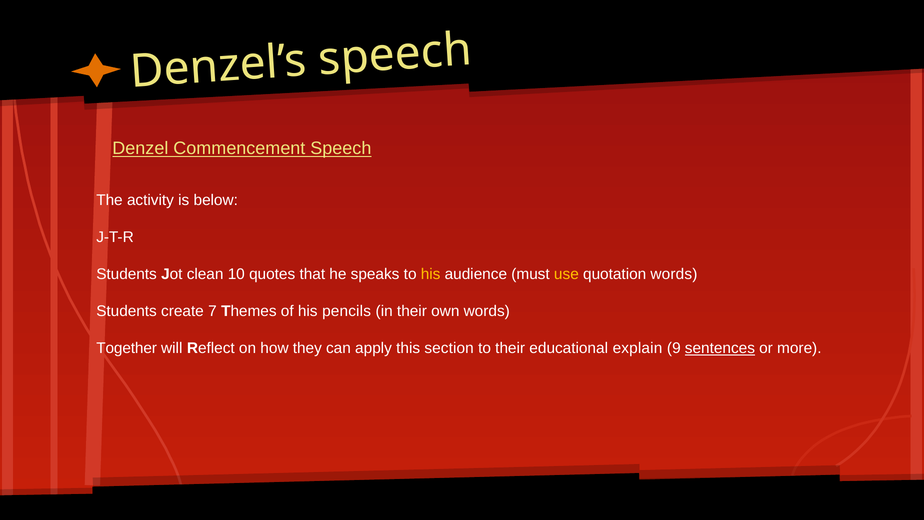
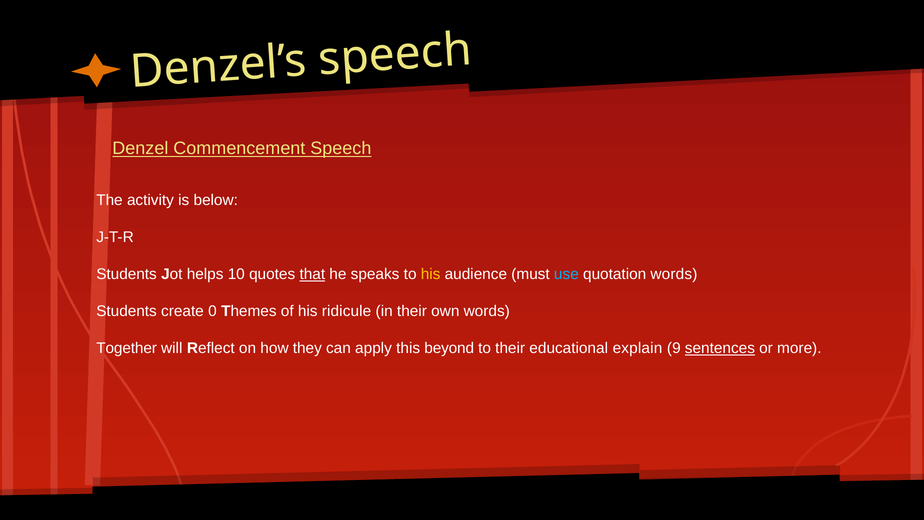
clean: clean -> helps
that underline: none -> present
use colour: yellow -> light blue
7: 7 -> 0
pencils: pencils -> ridicule
section: section -> beyond
